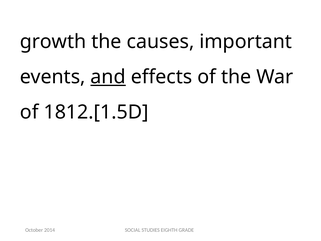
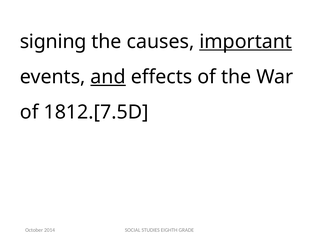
growth: growth -> signing
important underline: none -> present
1812.[1.5D: 1812.[1.5D -> 1812.[7.5D
